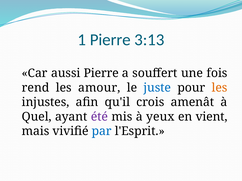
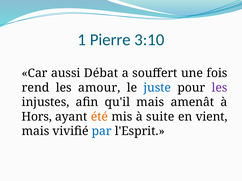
3:13: 3:13 -> 3:10
aussi Pierre: Pierre -> Débat
les at (219, 88) colour: orange -> purple
qu'il crois: crois -> mais
Quel: Quel -> Hors
été colour: purple -> orange
yeux: yeux -> suite
